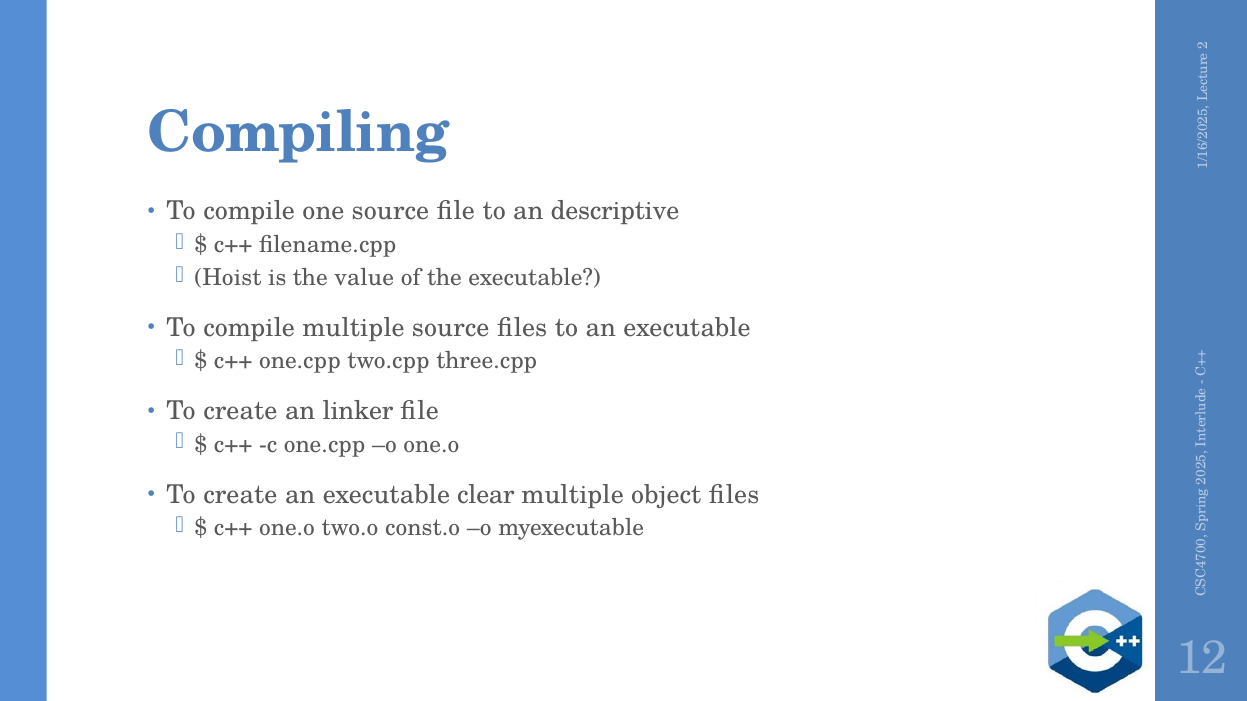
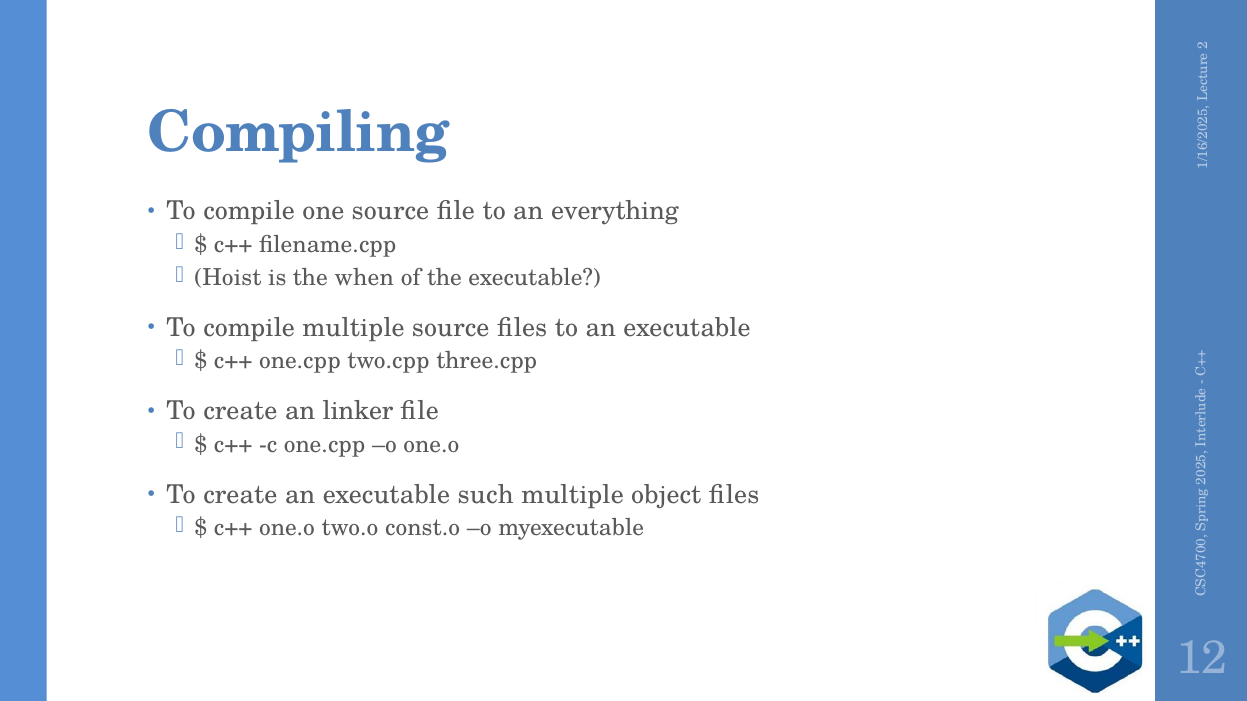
descriptive: descriptive -> everything
value: value -> when
clear: clear -> such
